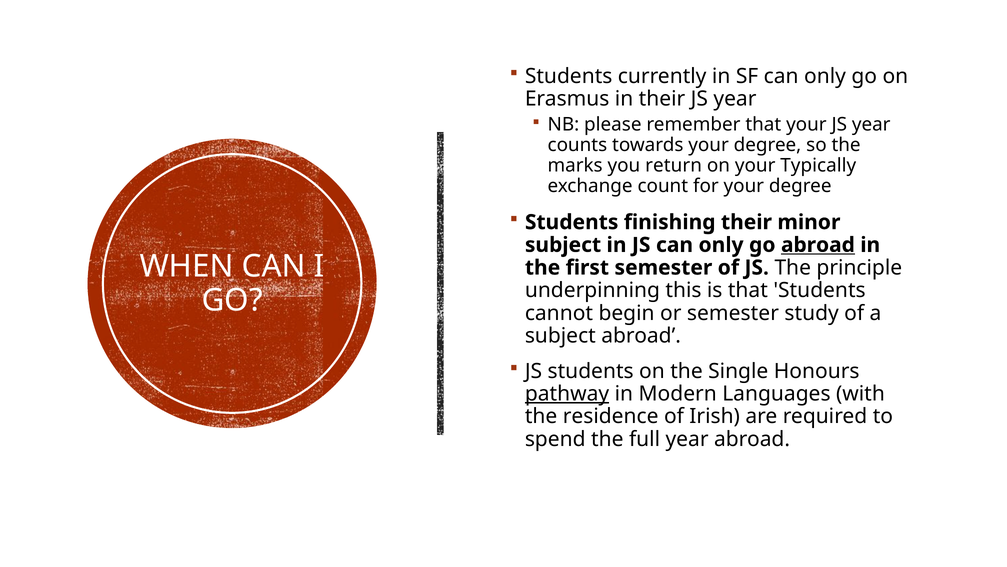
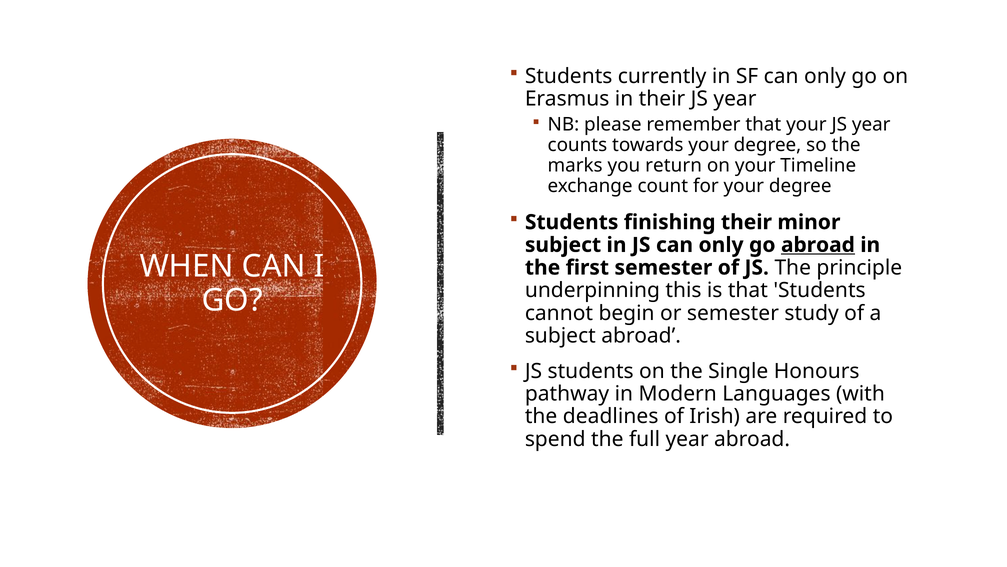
Typically: Typically -> Timeline
pathway underline: present -> none
residence: residence -> deadlines
